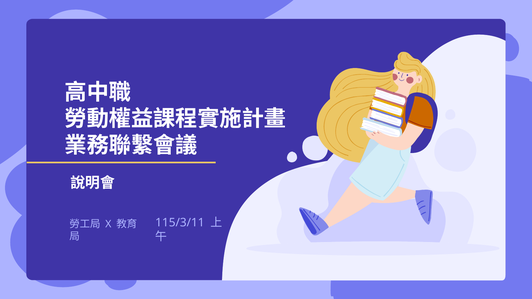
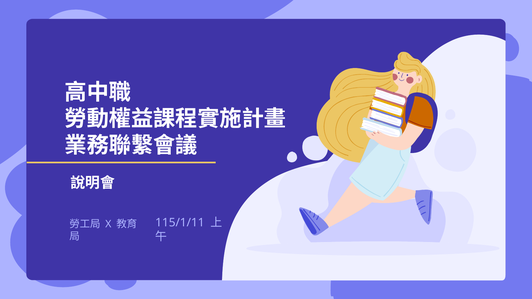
115/3/11: 115/3/11 -> 115/1/11
